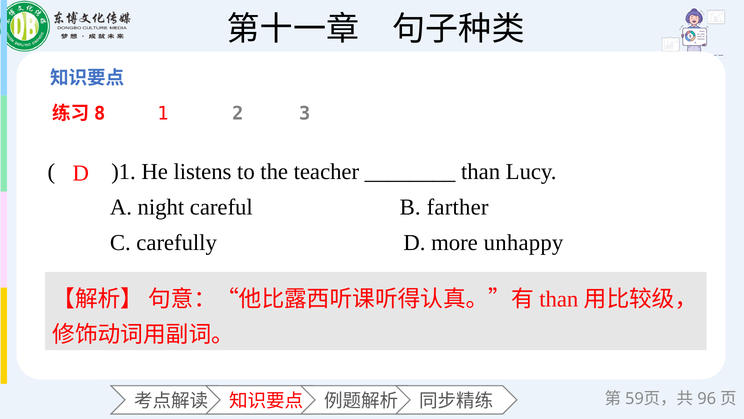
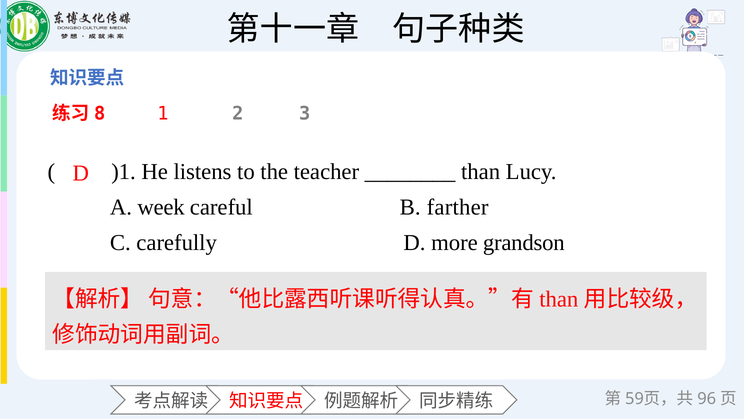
night: night -> week
unhappy: unhappy -> grandson
